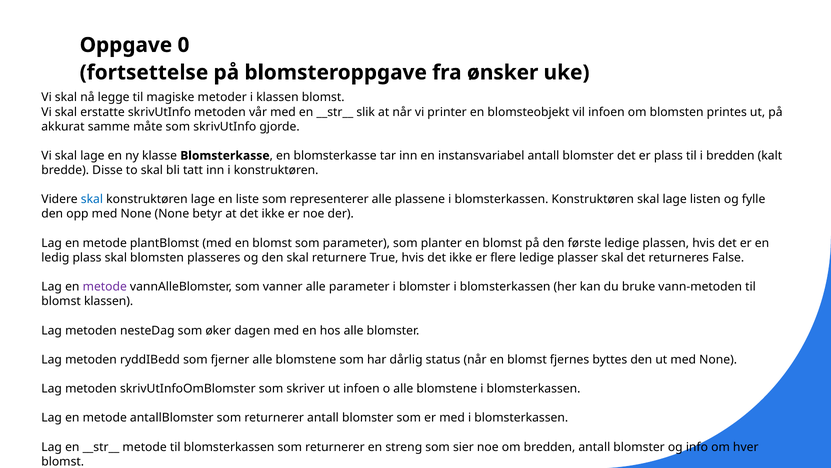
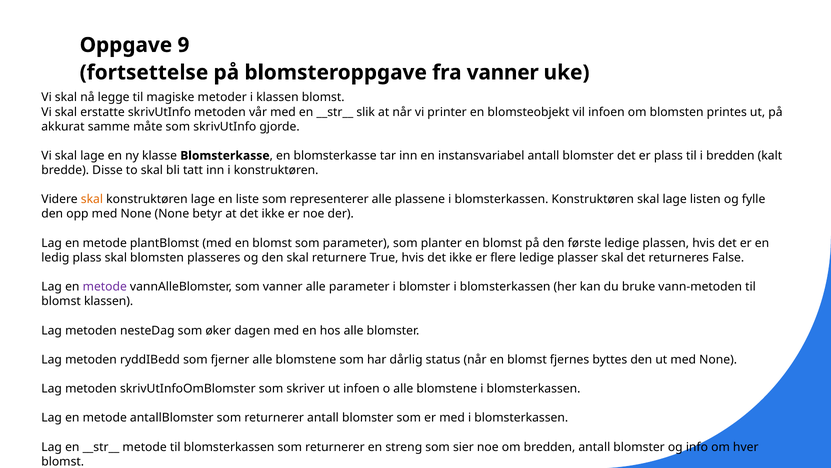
0: 0 -> 9
fra ønsker: ønsker -> vanner
skal at (92, 199) colour: blue -> orange
